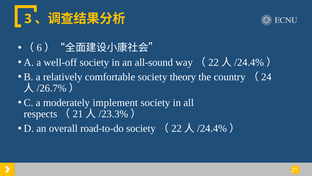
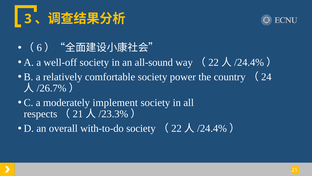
theory: theory -> power
road-to-do: road-to-do -> with-to-do
